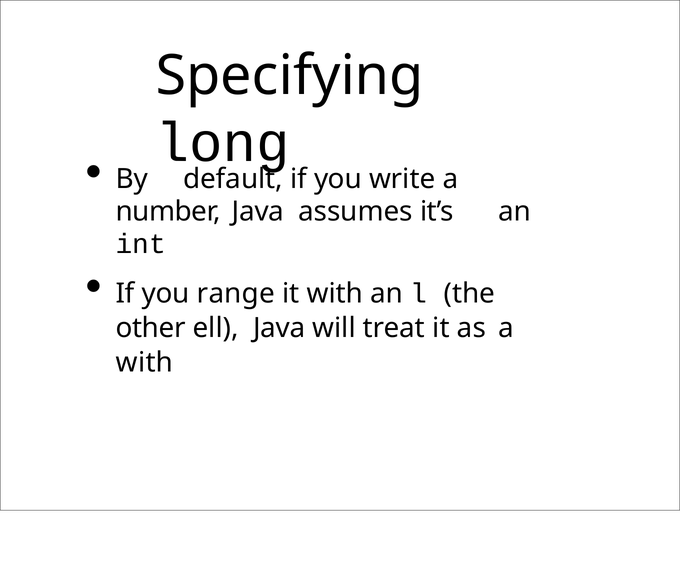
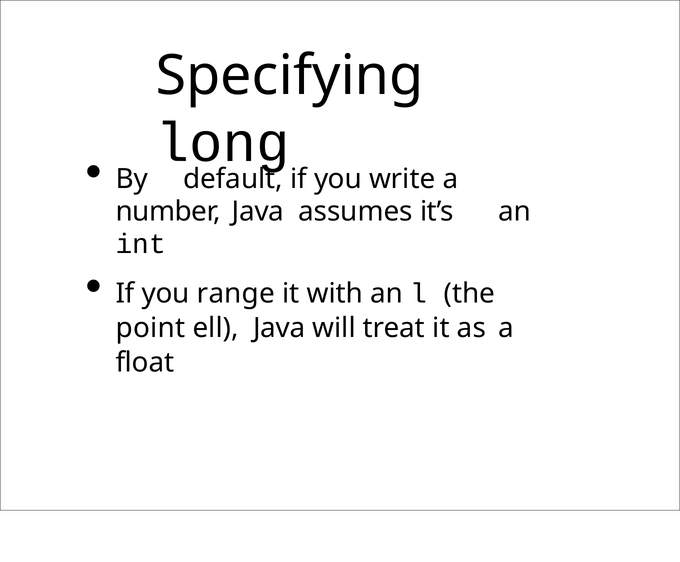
other: other -> point
with at (145, 362): with -> float
